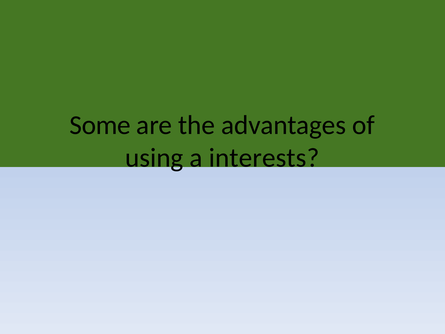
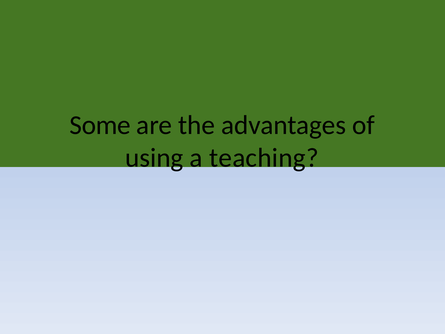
interests: interests -> teaching
